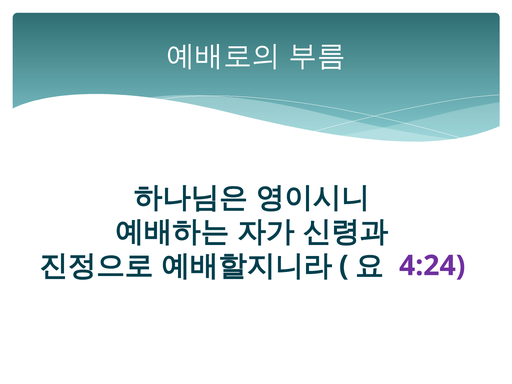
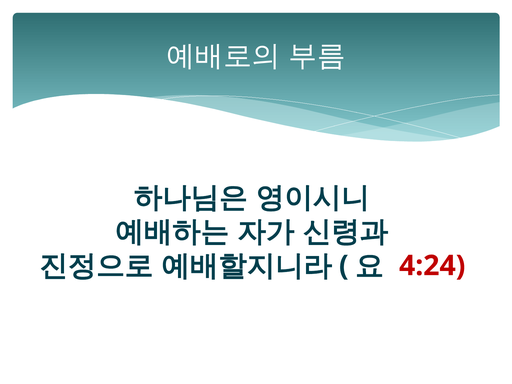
4:24 colour: purple -> red
